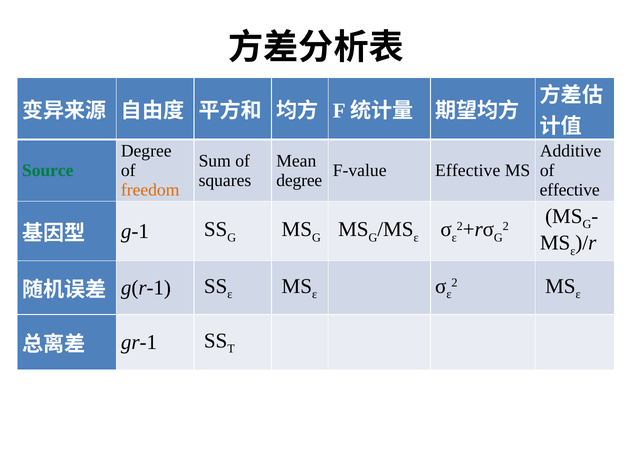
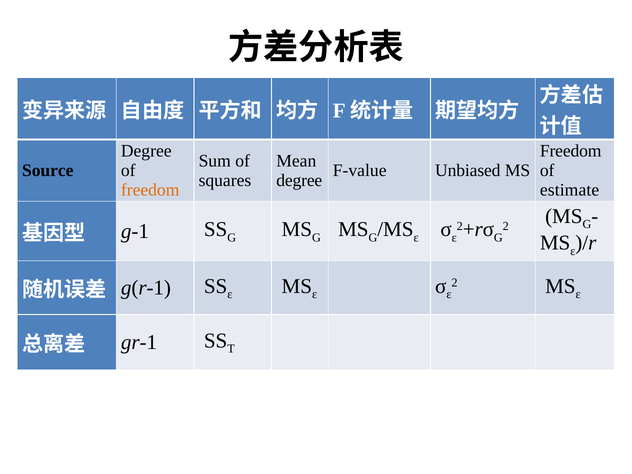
Additive at (571, 151): Additive -> Freedom
Source colour: green -> black
F-value Effective: Effective -> Unbiased
effective at (570, 190): effective -> estimate
